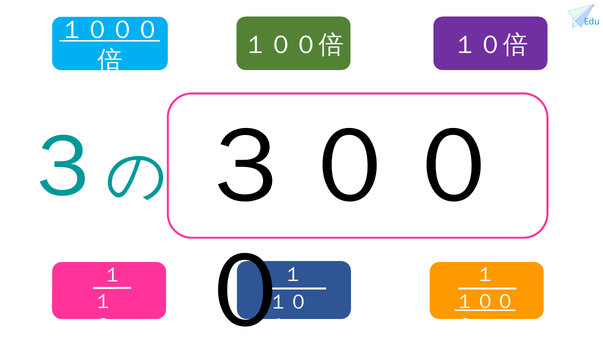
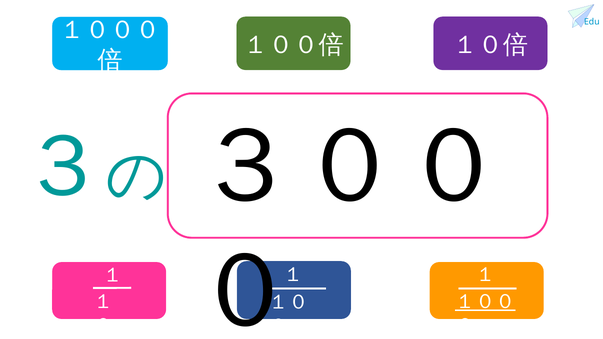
１０００ underline: present -> none
